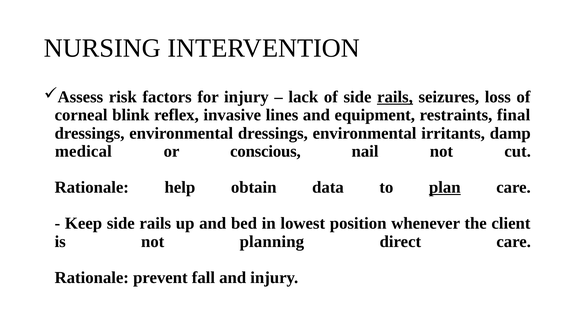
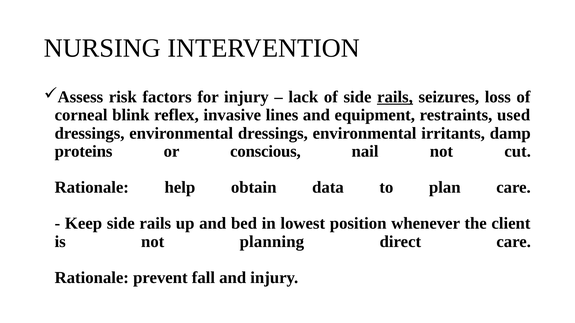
final: final -> used
medical: medical -> proteins
plan underline: present -> none
